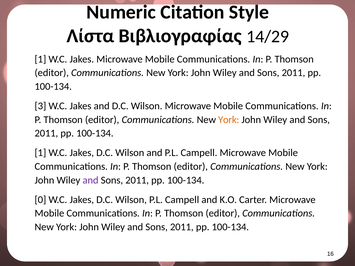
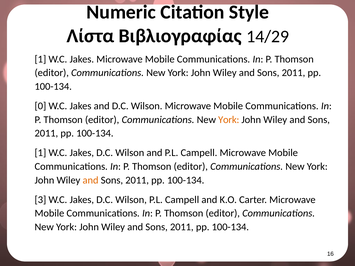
3: 3 -> 0
and at (91, 180) colour: purple -> orange
0: 0 -> 3
